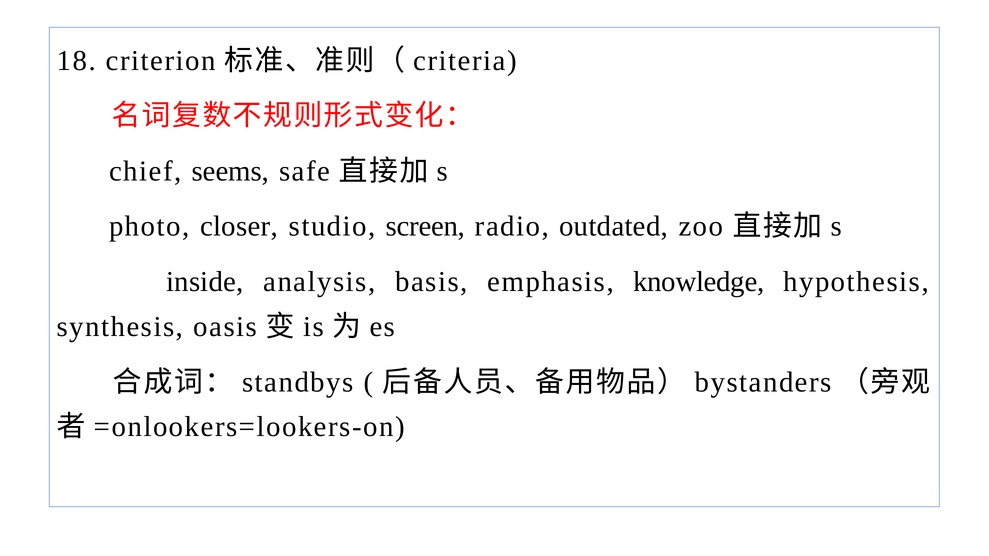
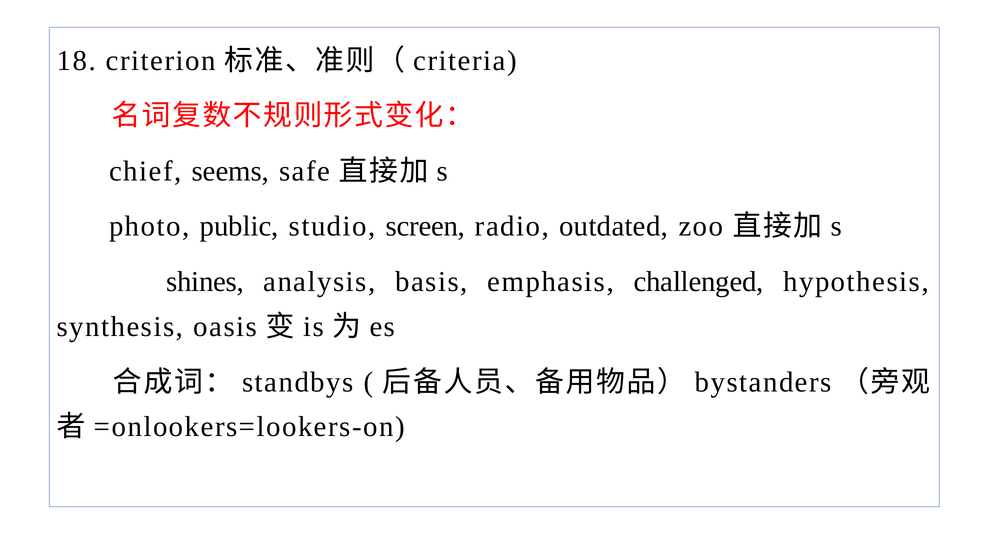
closer: closer -> public
inside: inside -> shines
knowledge: knowledge -> challenged
